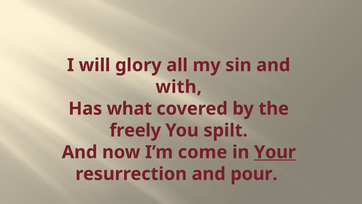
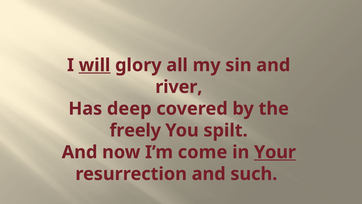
will underline: none -> present
with: with -> river
what: what -> deep
pour: pour -> such
